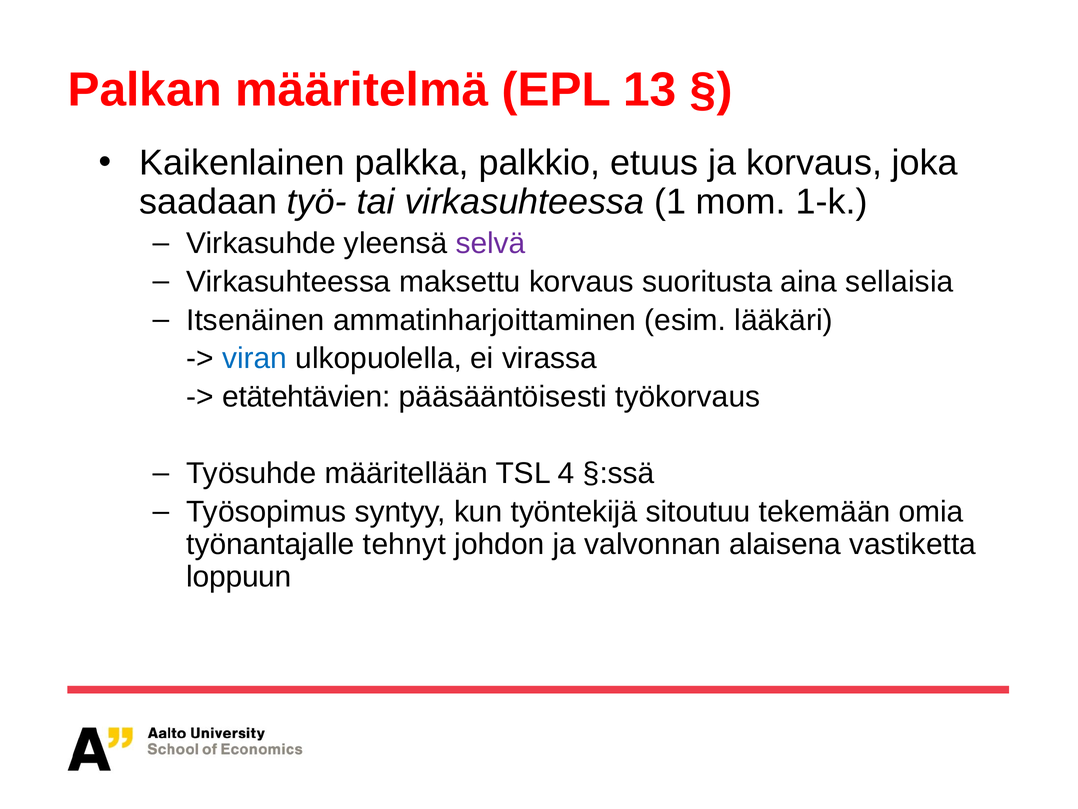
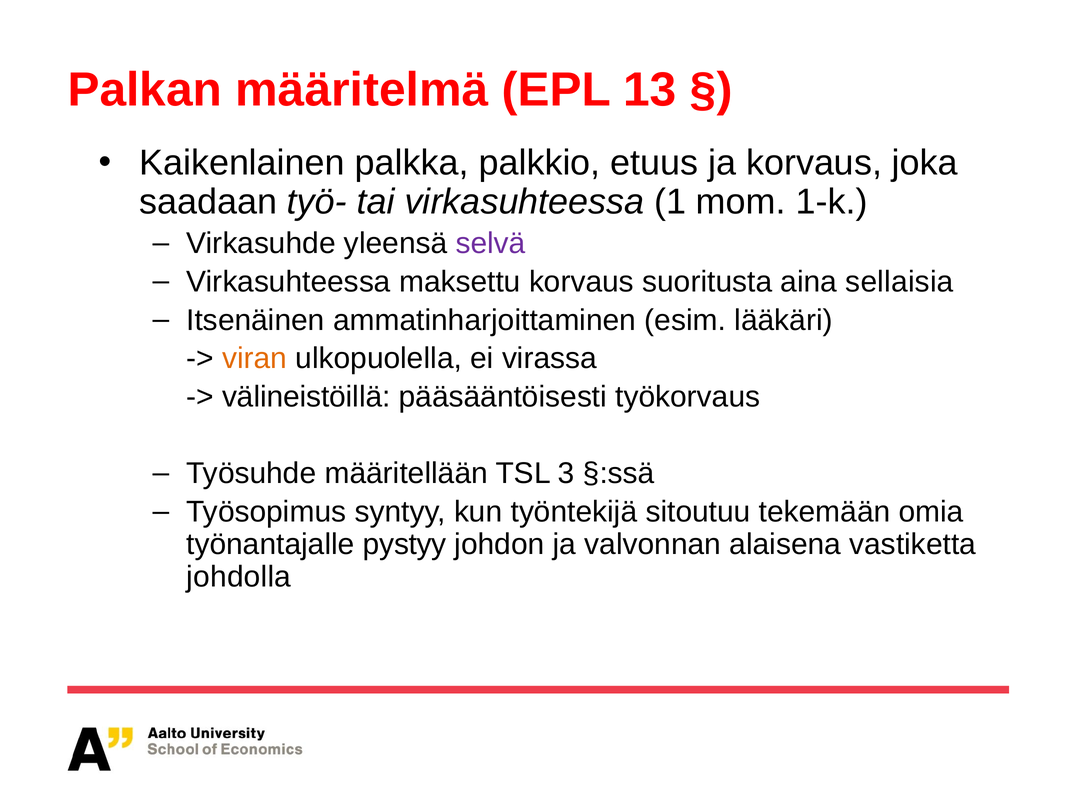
viran colour: blue -> orange
etätehtävien: etätehtävien -> välineistöillä
4: 4 -> 3
tehnyt: tehnyt -> pystyy
loppuun: loppuun -> johdolla
